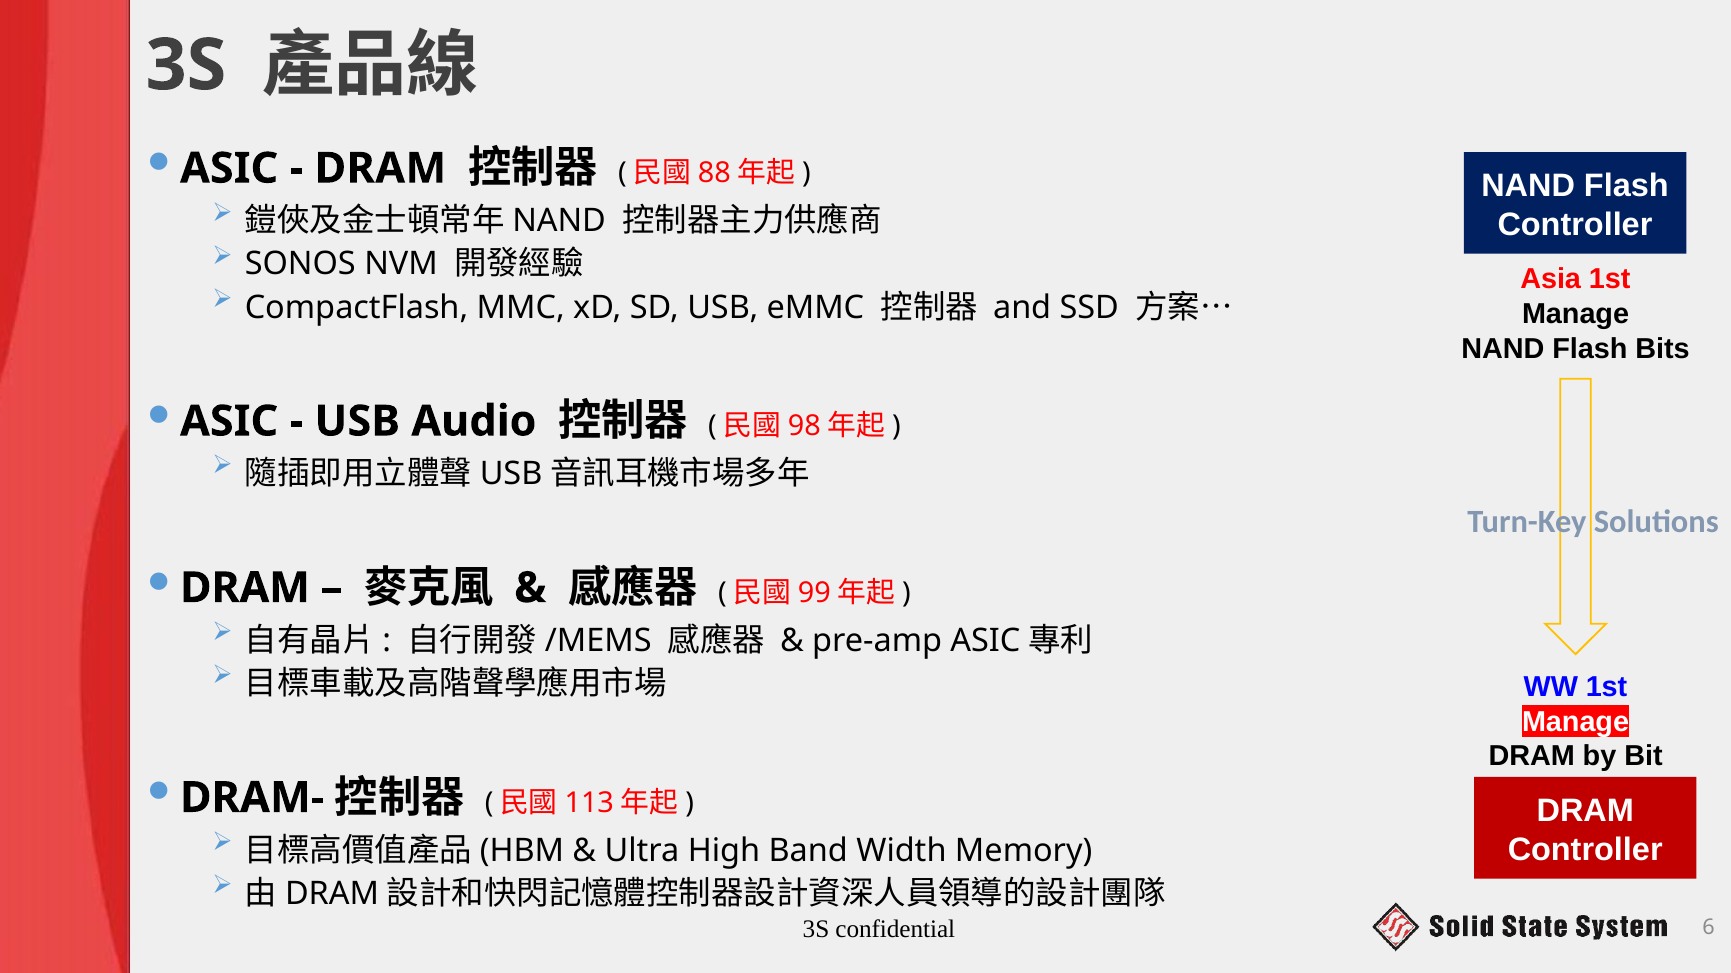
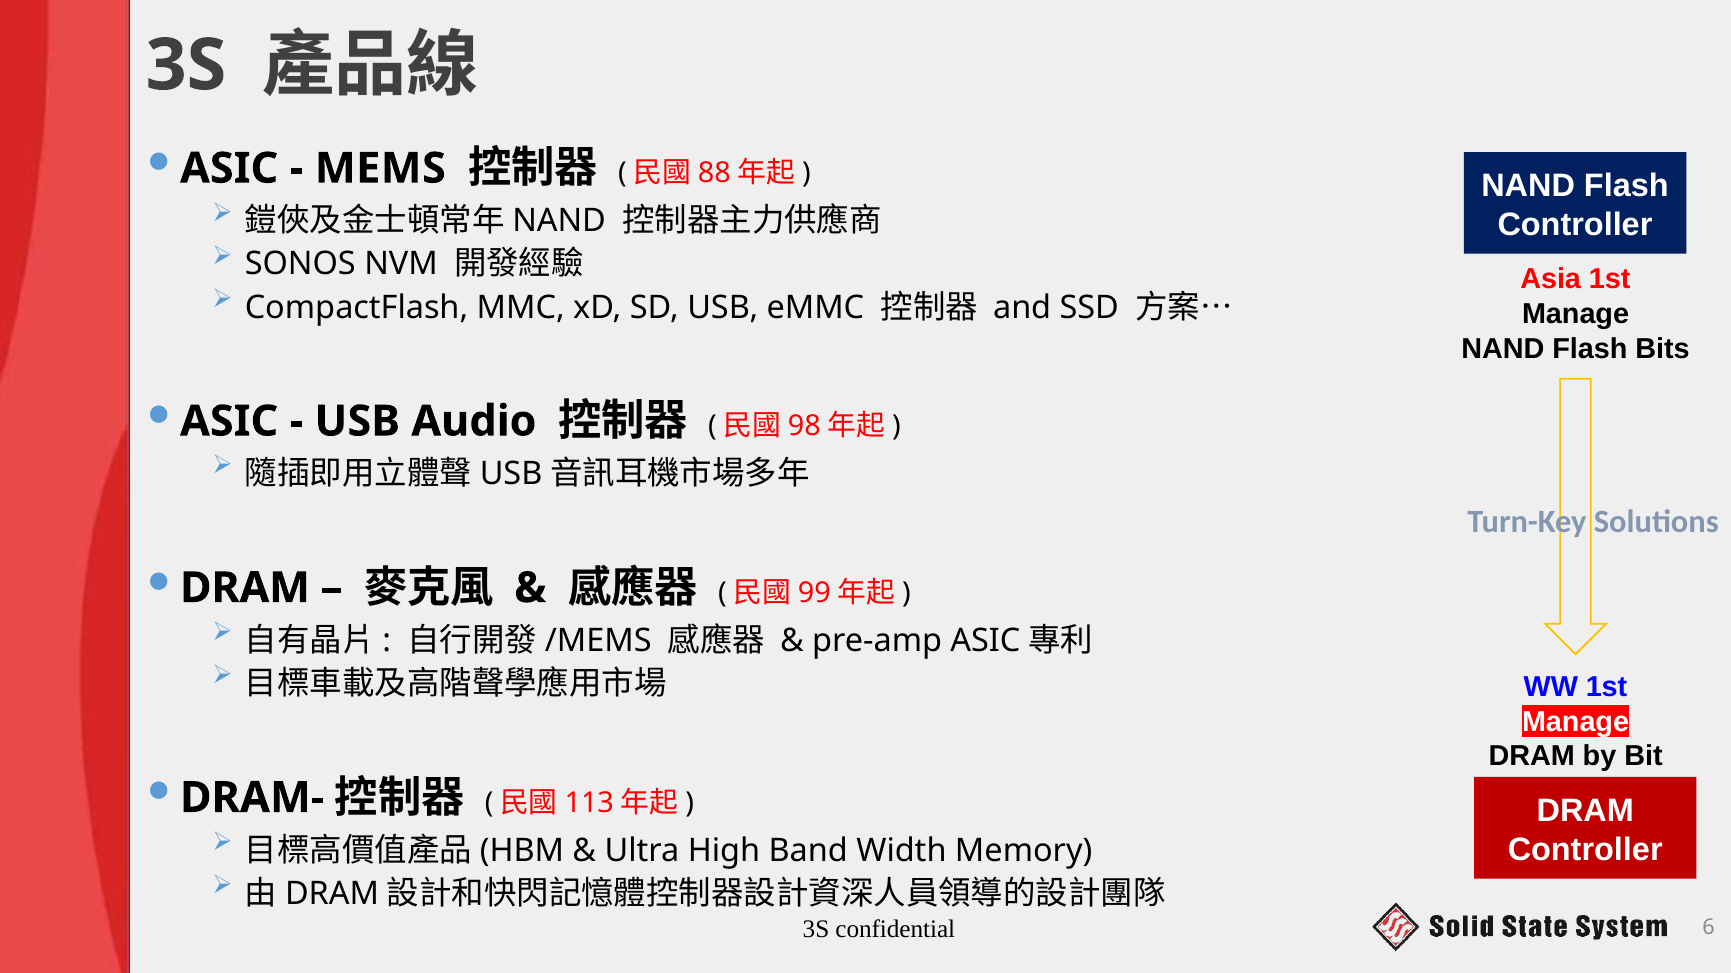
DRAM at (380, 169): DRAM -> MEMS
